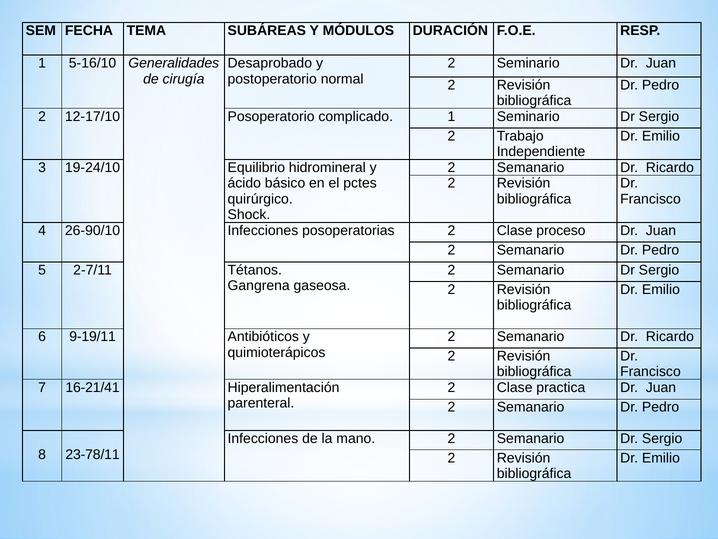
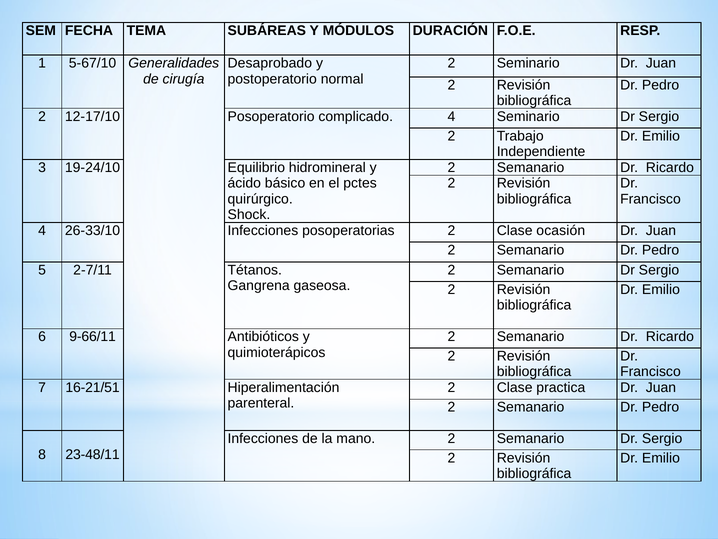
5-16/10: 5-16/10 -> 5-67/10
complicado 1: 1 -> 4
26-90/10: 26-90/10 -> 26-33/10
proceso: proceso -> ocasión
9-19/11: 9-19/11 -> 9-66/11
16-21/41: 16-21/41 -> 16-21/51
23-78/11: 23-78/11 -> 23-48/11
